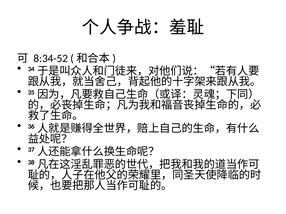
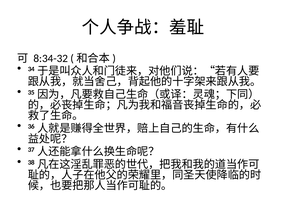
8:34-52: 8:34-52 -> 8:34-32
